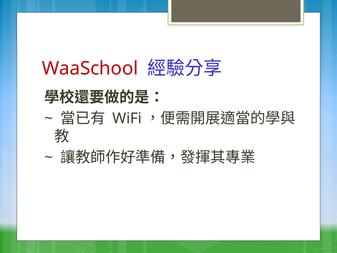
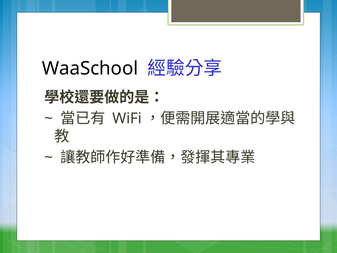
WaaSchool colour: red -> black
